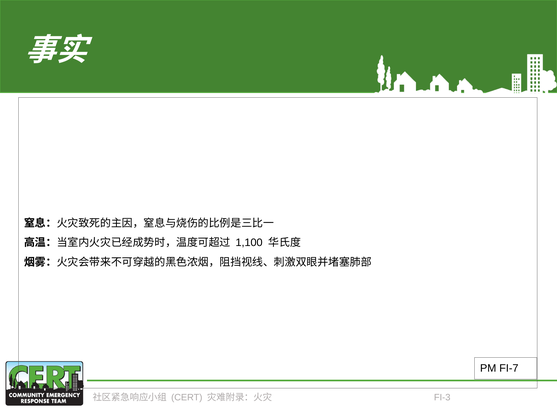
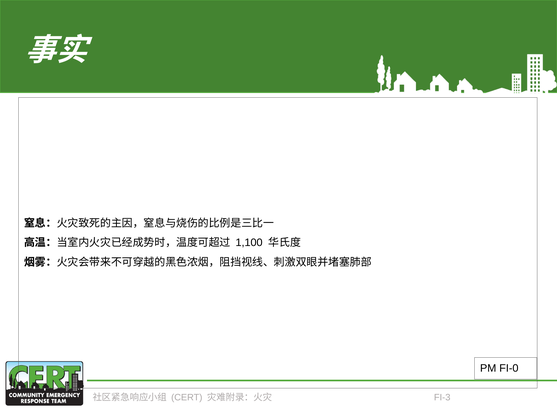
FI-7: FI-7 -> FI-0
